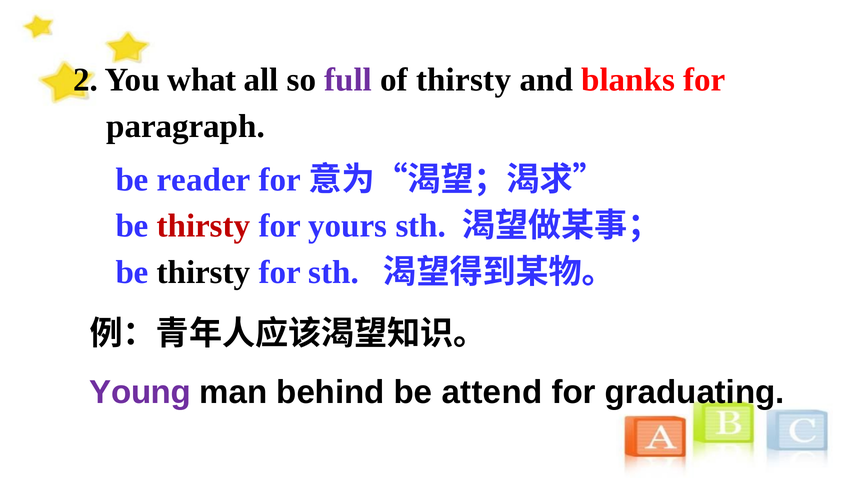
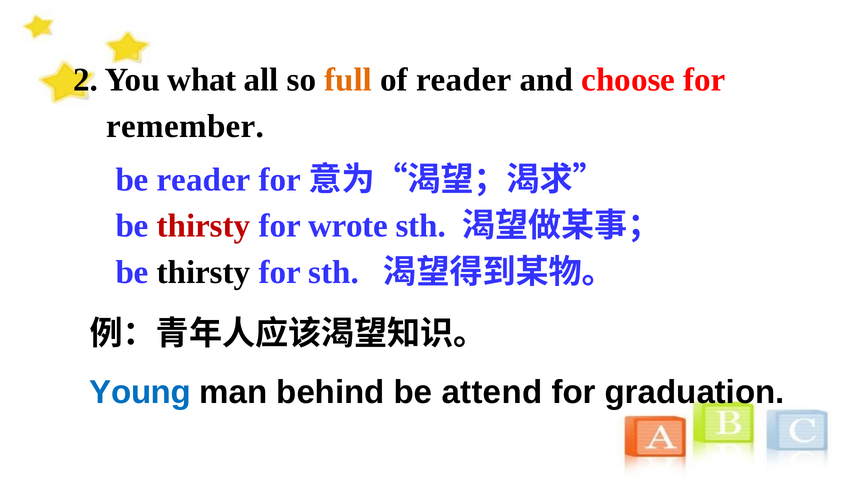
full colour: purple -> orange
of thirsty: thirsty -> reader
blanks: blanks -> choose
paragraph: paragraph -> remember
yours: yours -> wrote
Young colour: purple -> blue
graduating: graduating -> graduation
